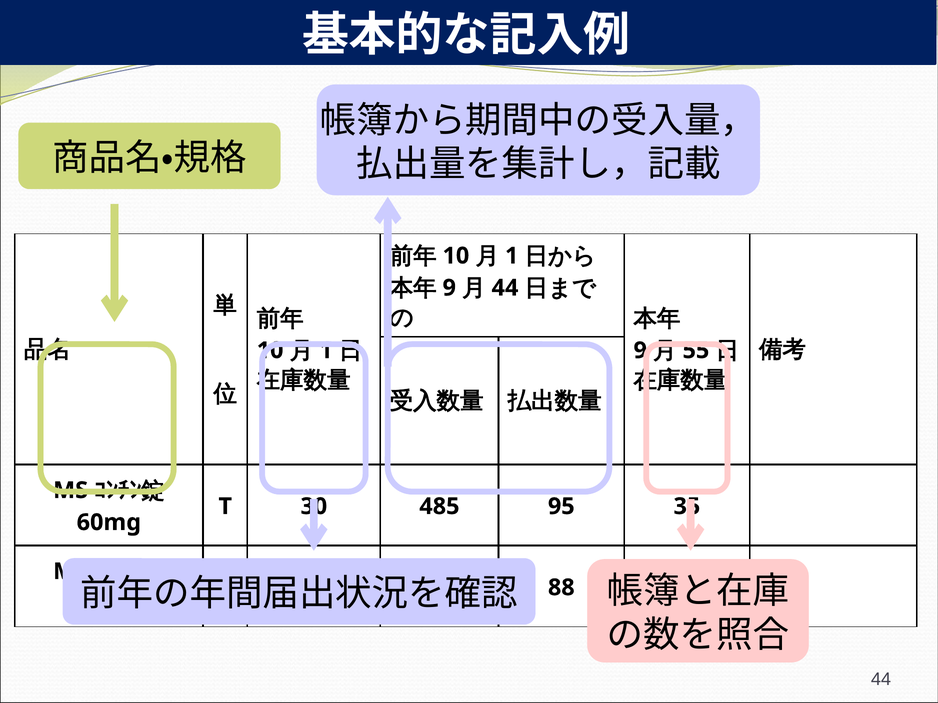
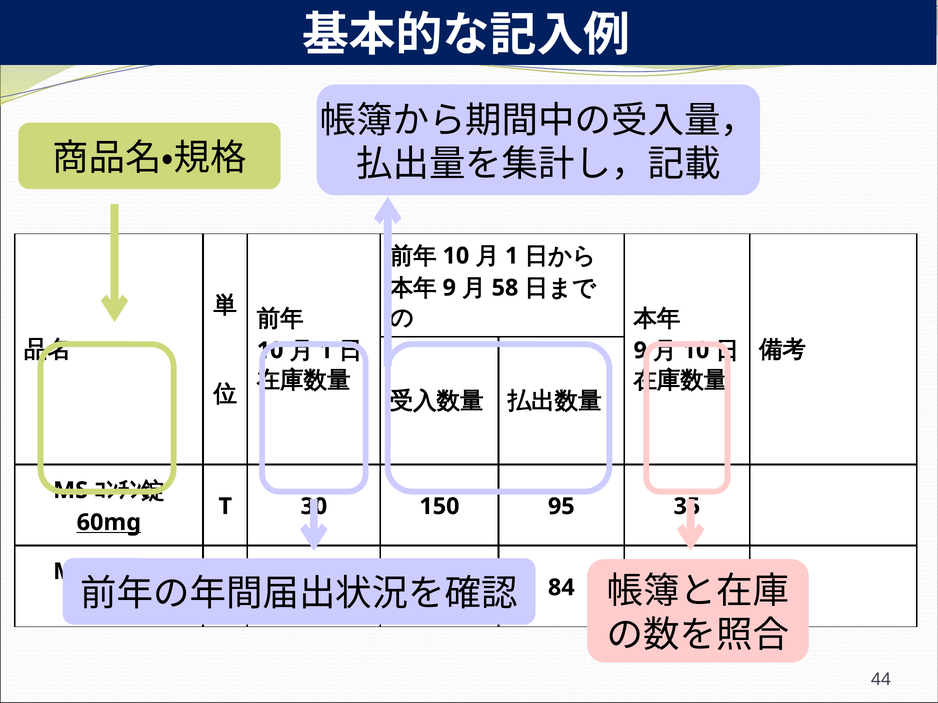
44 at (505, 288): 44 -> 58
55 at (696, 351): 55 -> 10
485: 485 -> 150
60mg underline: none -> present
88: 88 -> 84
